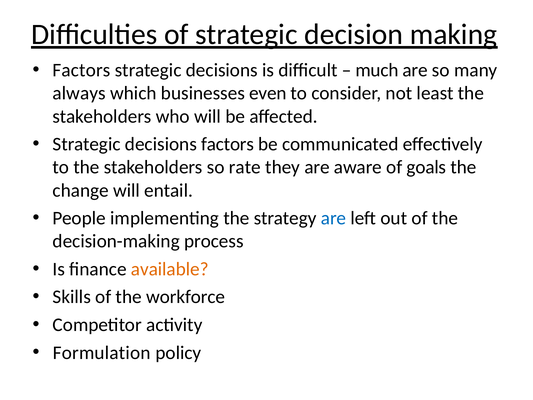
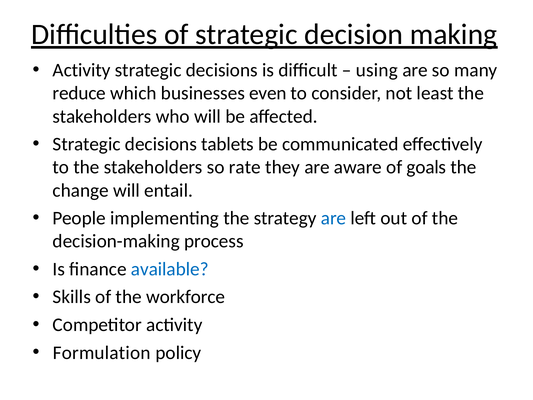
Factors at (81, 70): Factors -> Activity
much: much -> using
always: always -> reduce
decisions factors: factors -> tablets
available colour: orange -> blue
